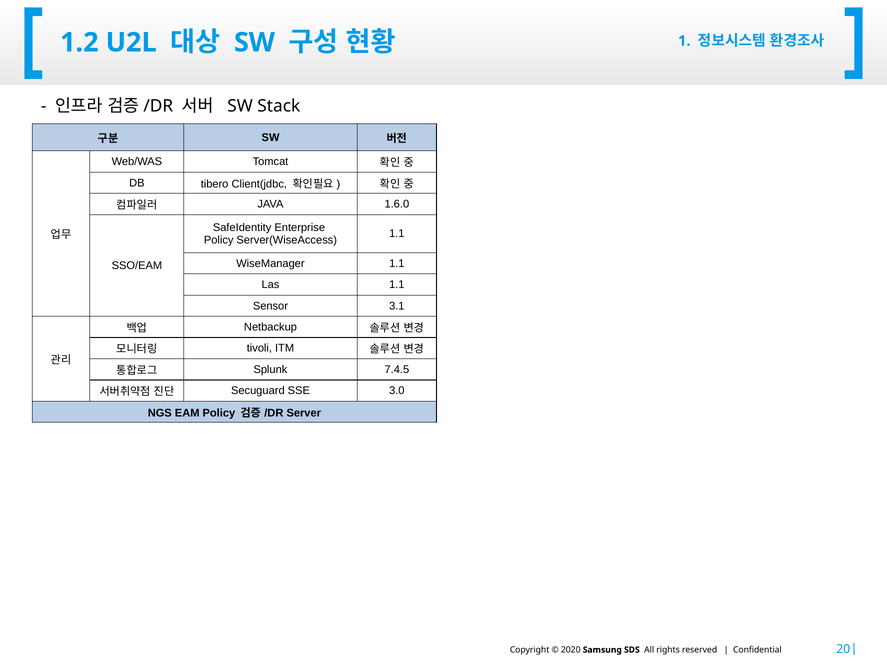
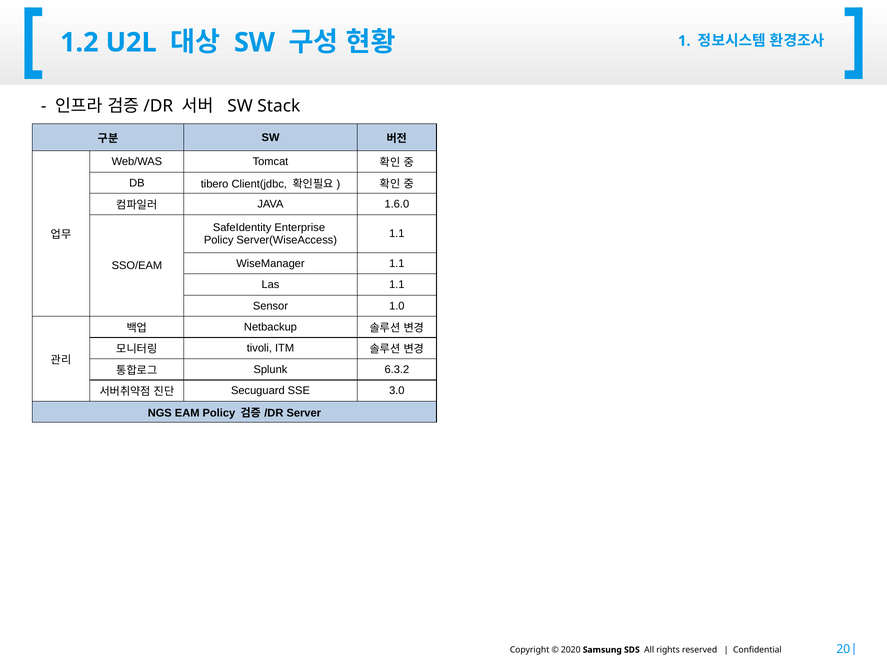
3.1: 3.1 -> 1.0
7.4.5: 7.4.5 -> 6.3.2
